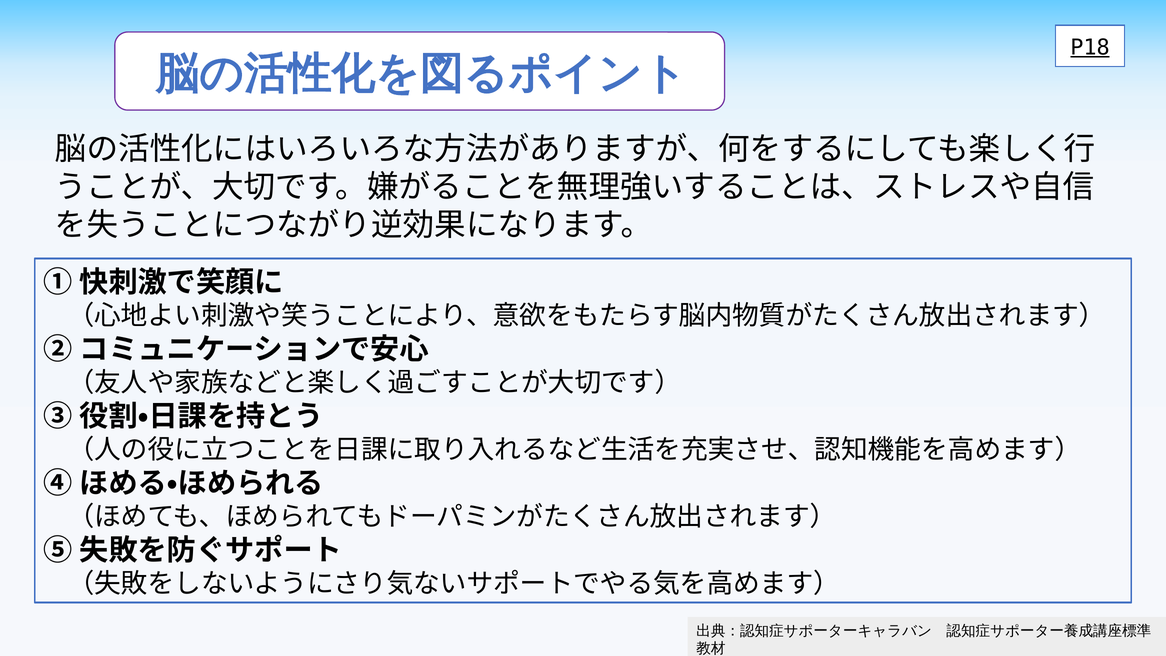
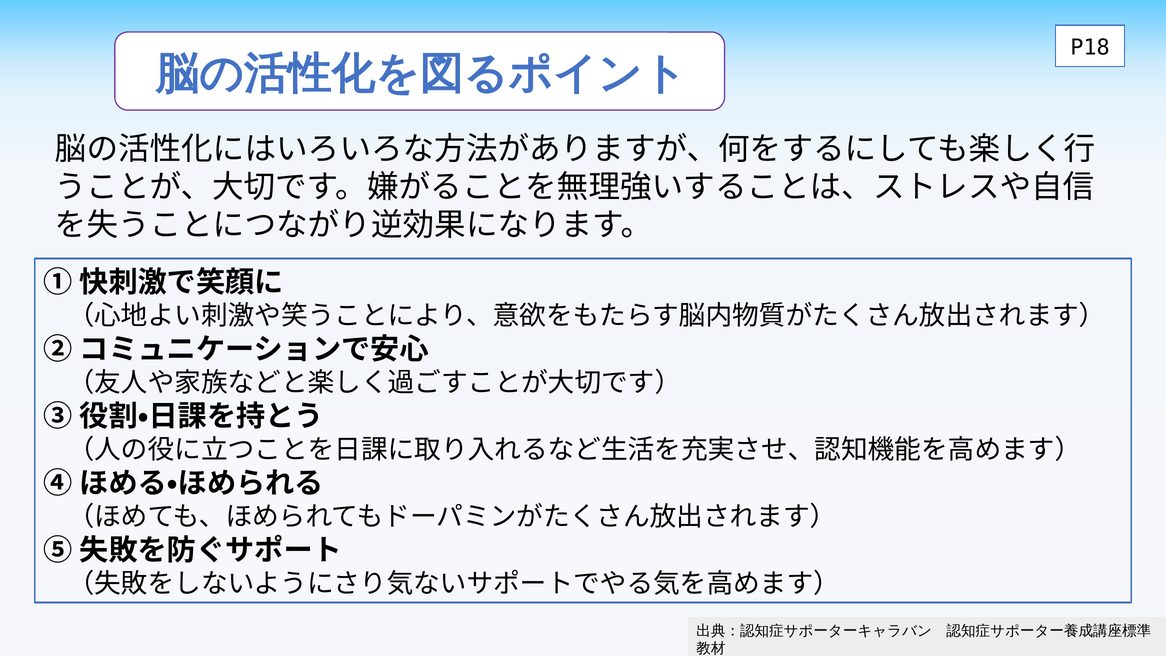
P18 underline: present -> none
